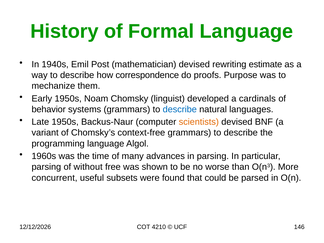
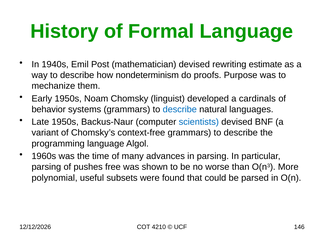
correspondence: correspondence -> nondeterminism
scientists colour: orange -> blue
without: without -> pushes
concurrent: concurrent -> polynomial
